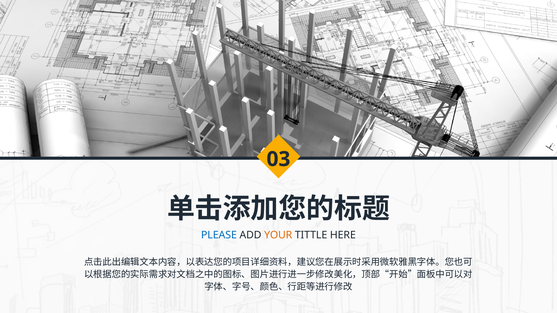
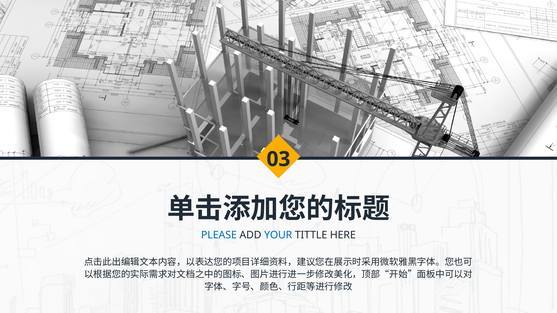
YOUR colour: orange -> blue
